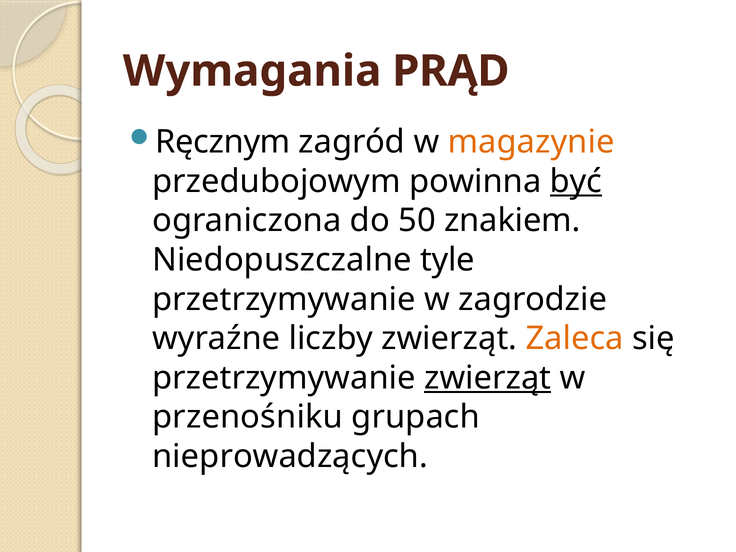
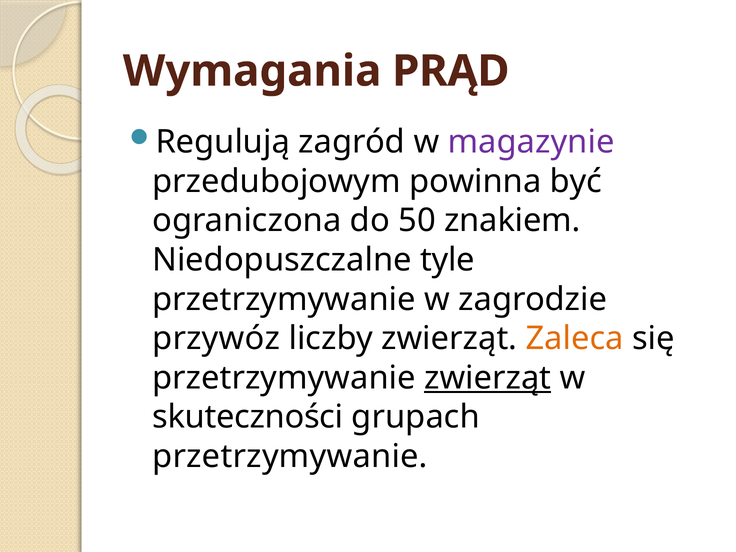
Ręcznym: Ręcznym -> Regulują
magazynie colour: orange -> purple
być underline: present -> none
wyraźne: wyraźne -> przywóz
przenośniku: przenośniku -> skuteczności
nieprowadzących at (290, 456): nieprowadzących -> przetrzymywanie
